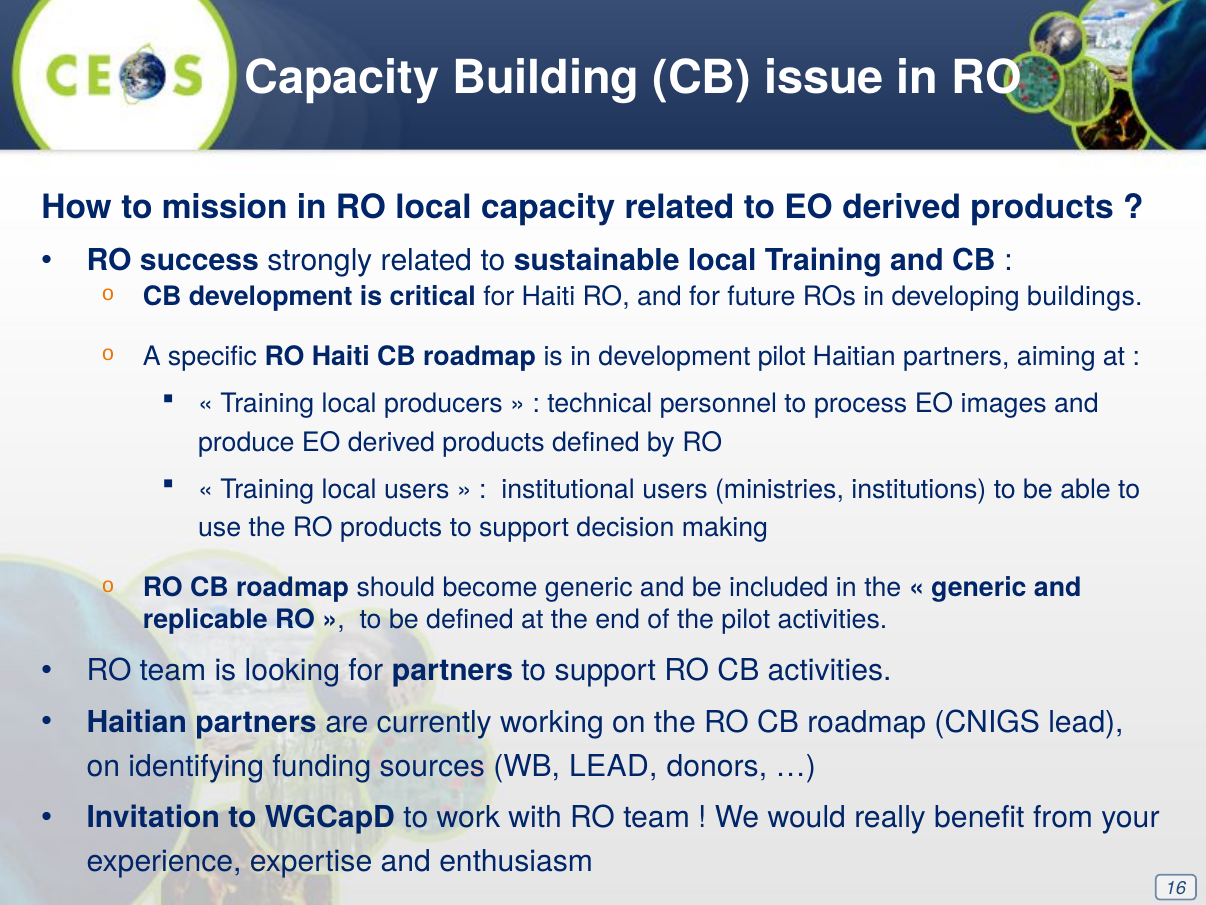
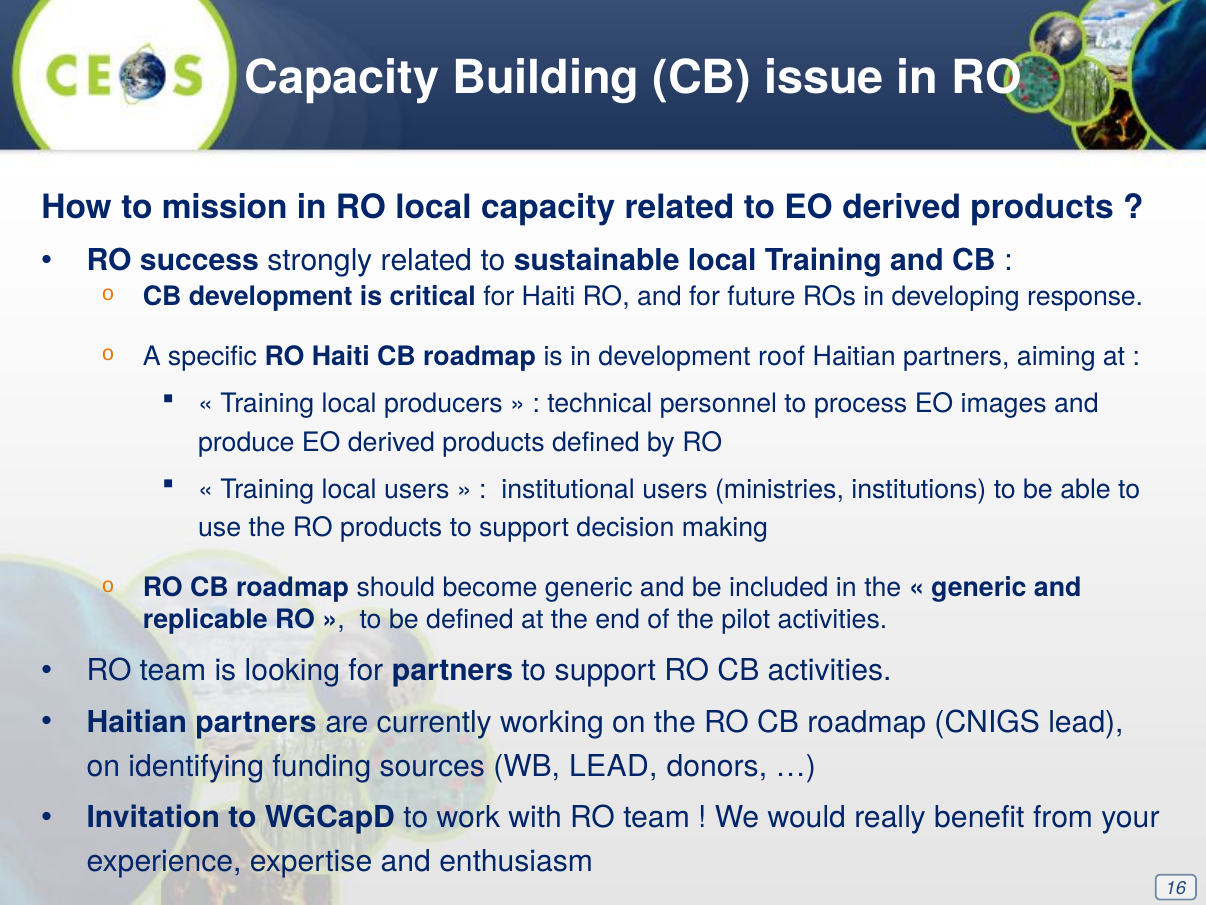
buildings: buildings -> response
development pilot: pilot -> roof
